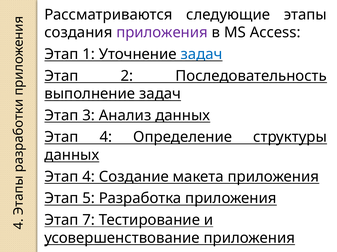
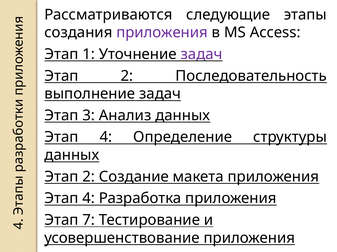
задач at (202, 54) colour: blue -> purple
4 at (89, 177): 4 -> 2
5 at (89, 199): 5 -> 4
